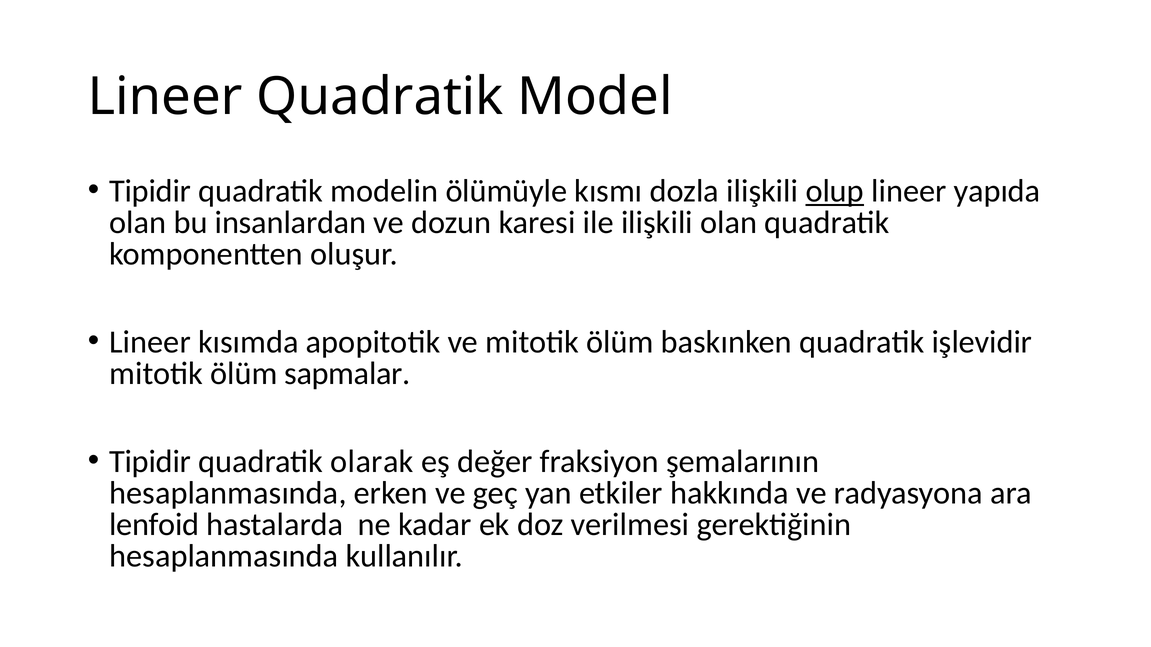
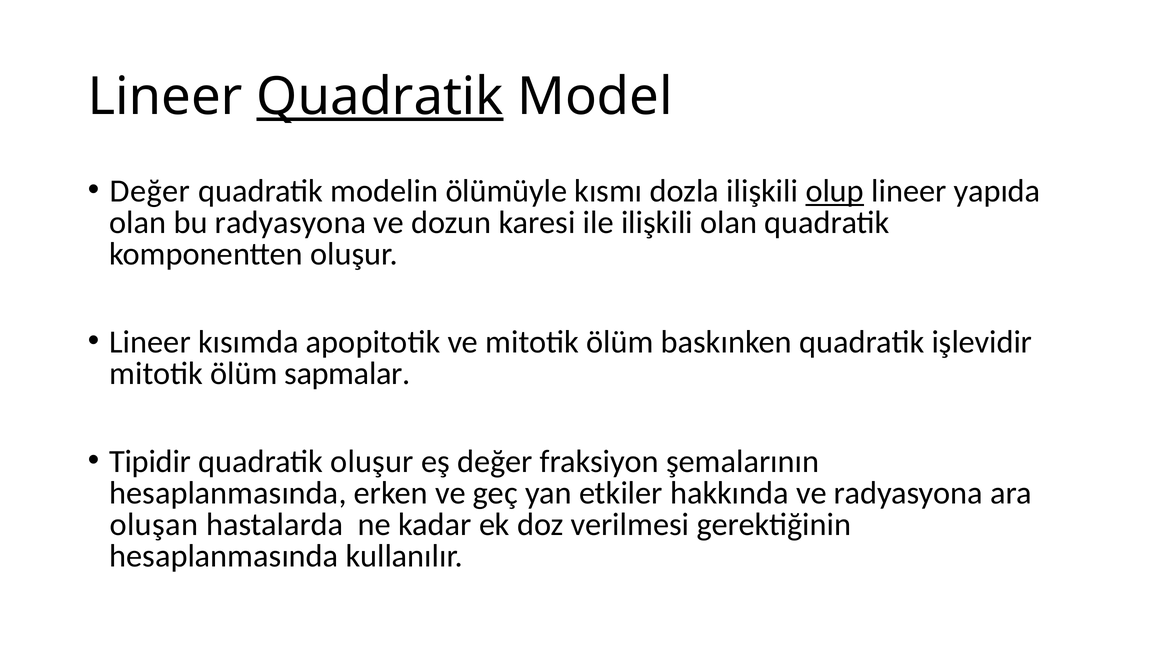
Quadratik at (380, 97) underline: none -> present
Tipidir at (150, 191): Tipidir -> Değer
bu insanlardan: insanlardan -> radyasyona
quadratik olarak: olarak -> oluşur
lenfoid: lenfoid -> oluşan
